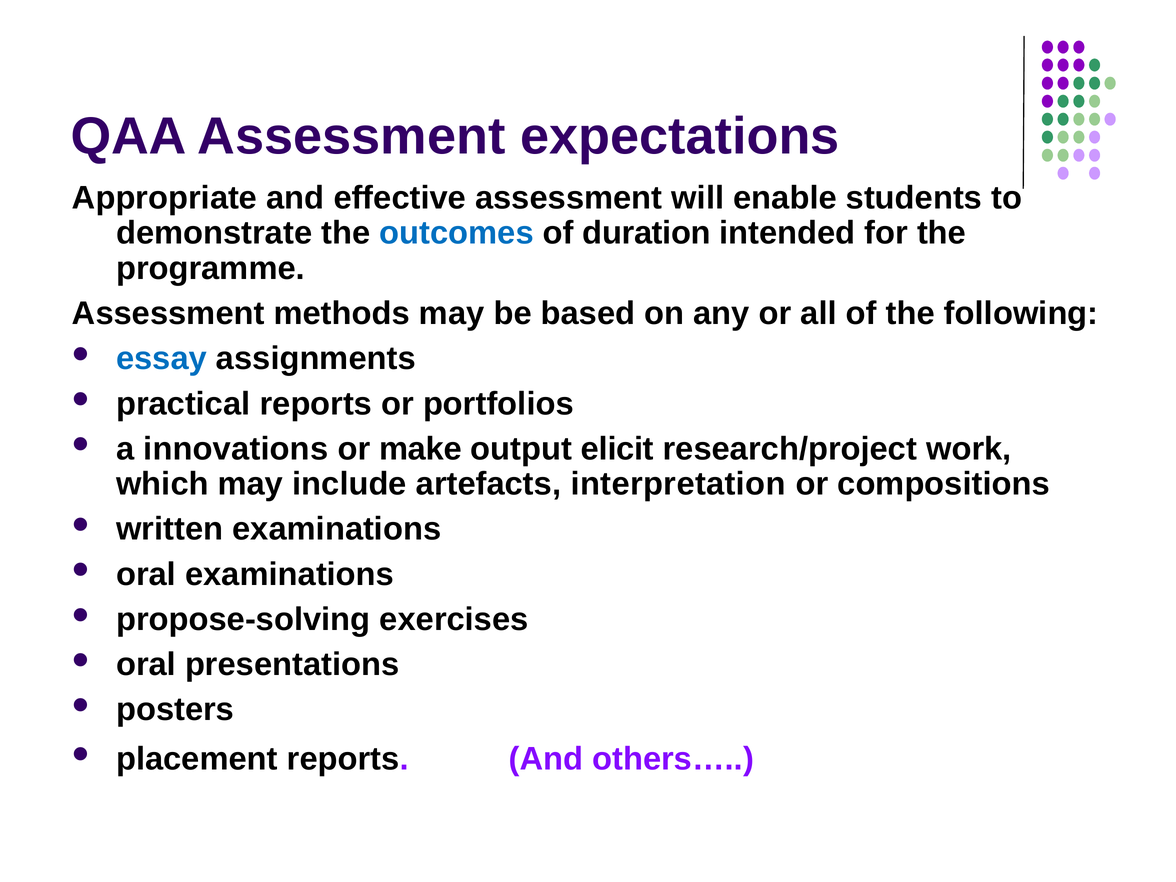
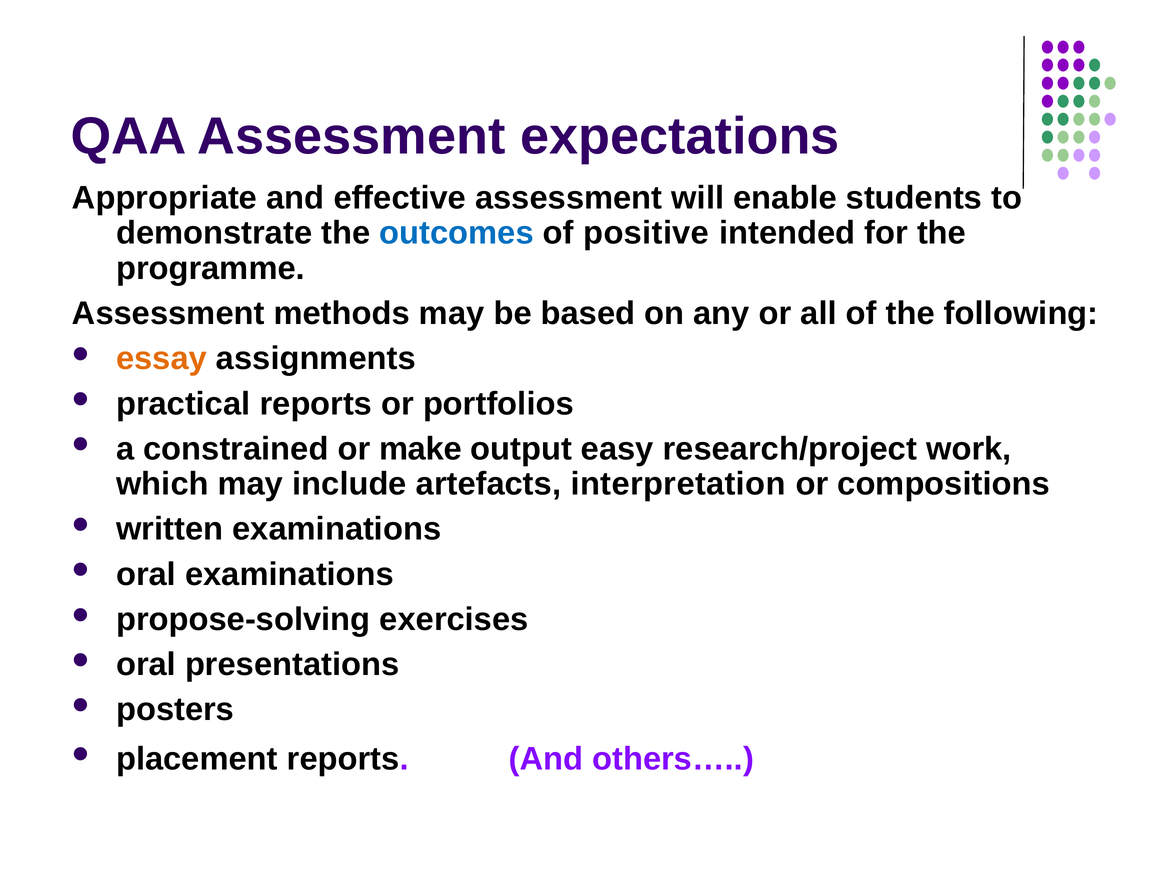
duration: duration -> positive
essay colour: blue -> orange
innovations: innovations -> constrained
elicit: elicit -> easy
